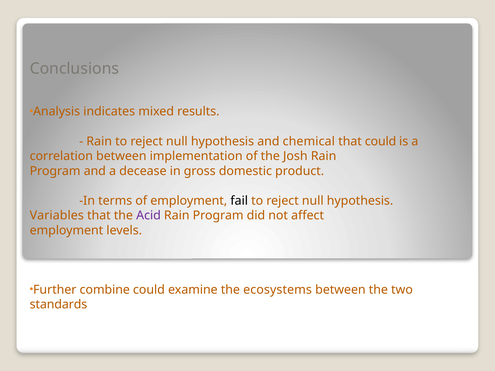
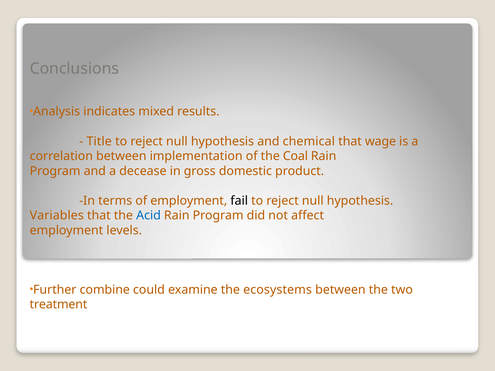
Rain at (99, 141): Rain -> Title
that could: could -> wage
Josh: Josh -> Coal
Acid colour: purple -> blue
standards: standards -> treatment
